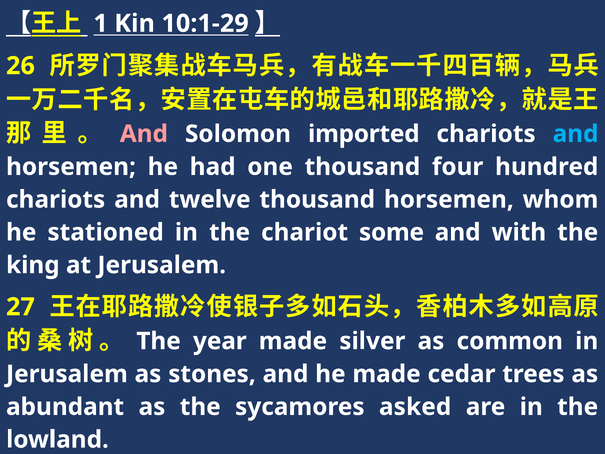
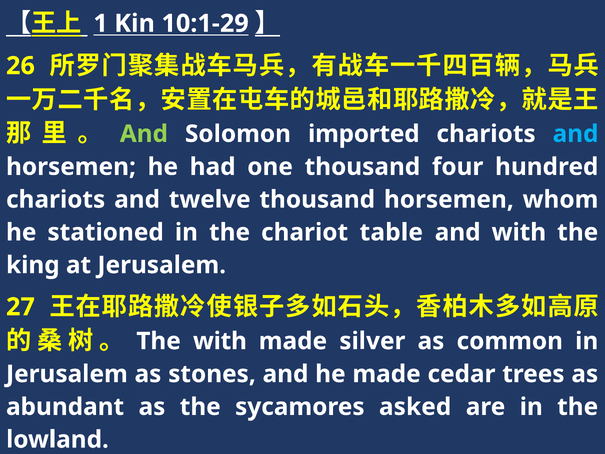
And at (144, 134) colour: pink -> light green
some: some -> table
The year: year -> with
